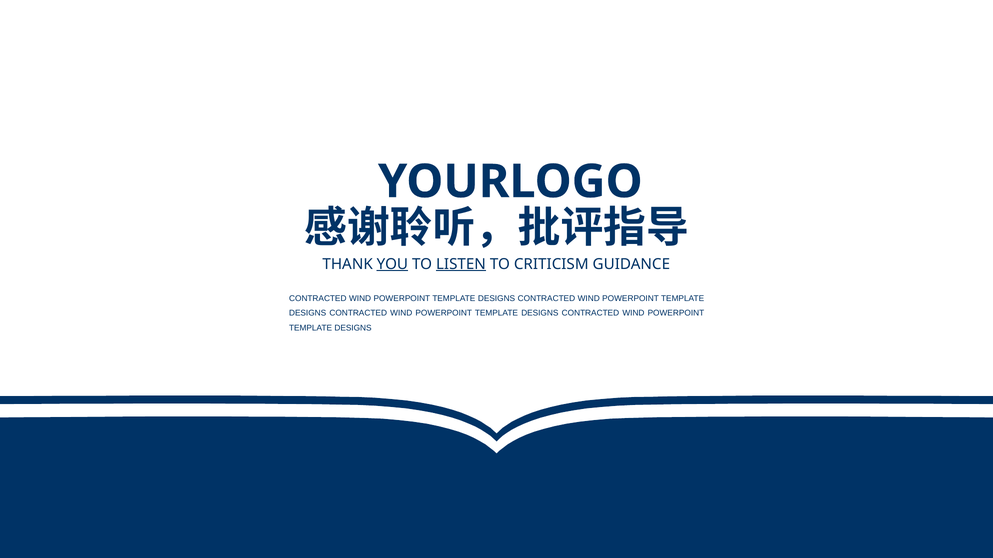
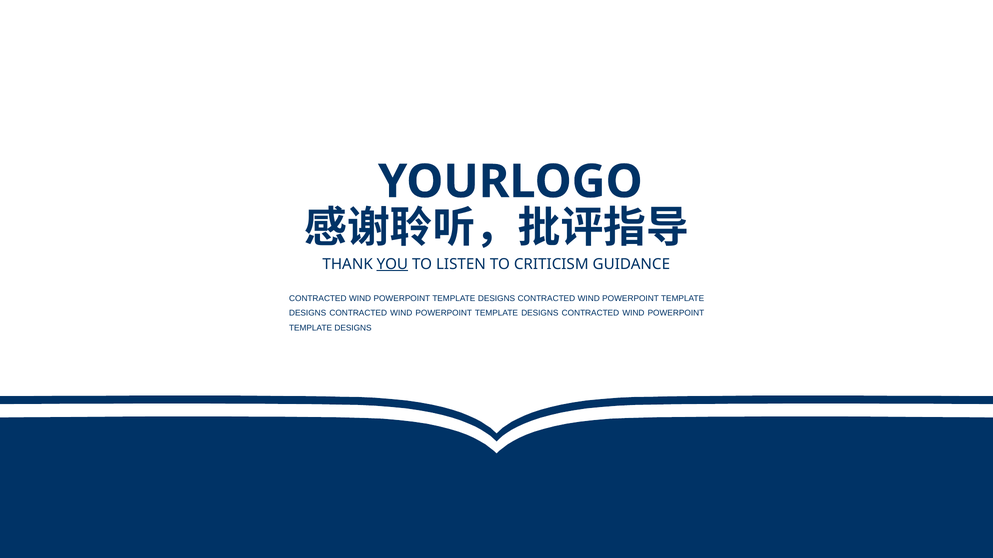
LISTEN underline: present -> none
